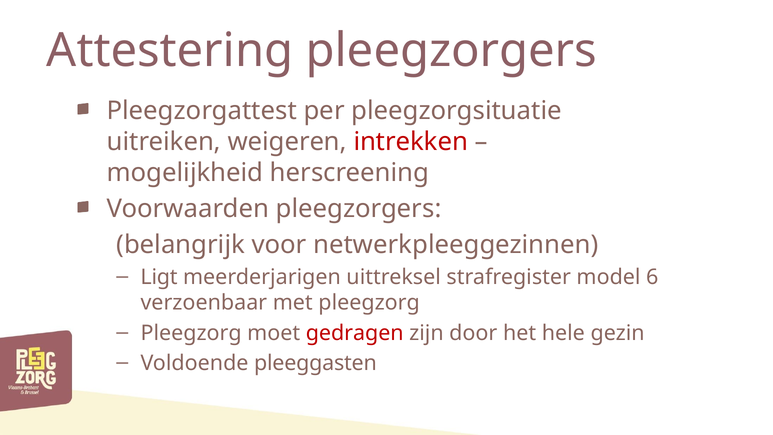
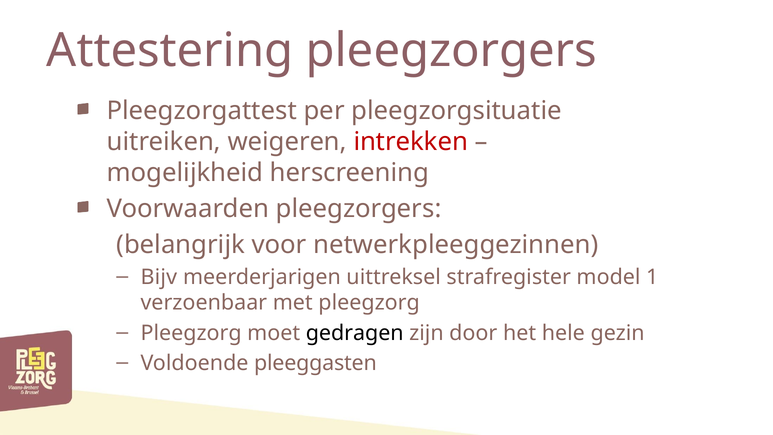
Ligt: Ligt -> Bijv
6: 6 -> 1
gedragen colour: red -> black
